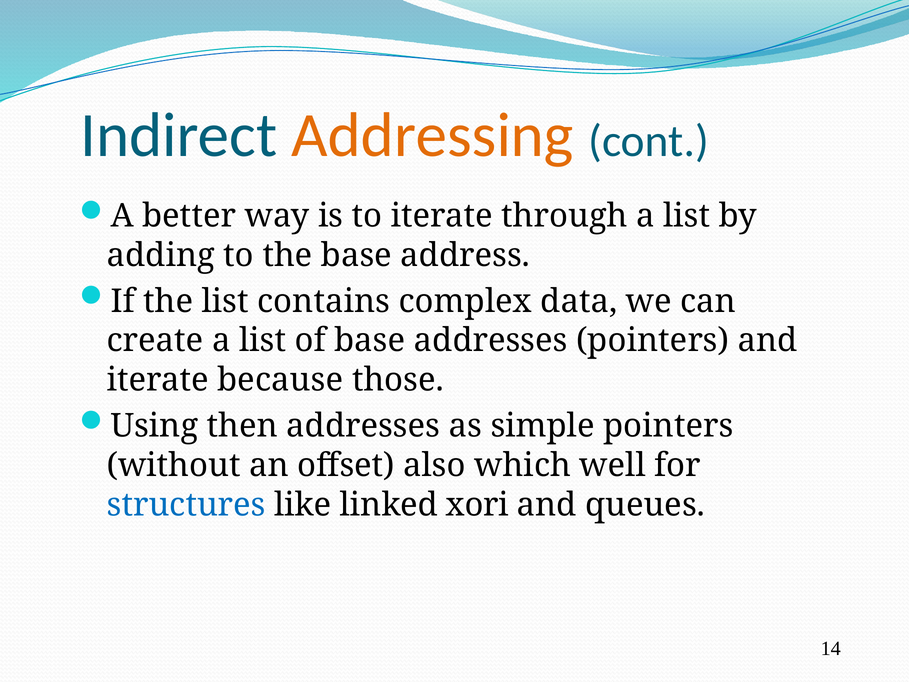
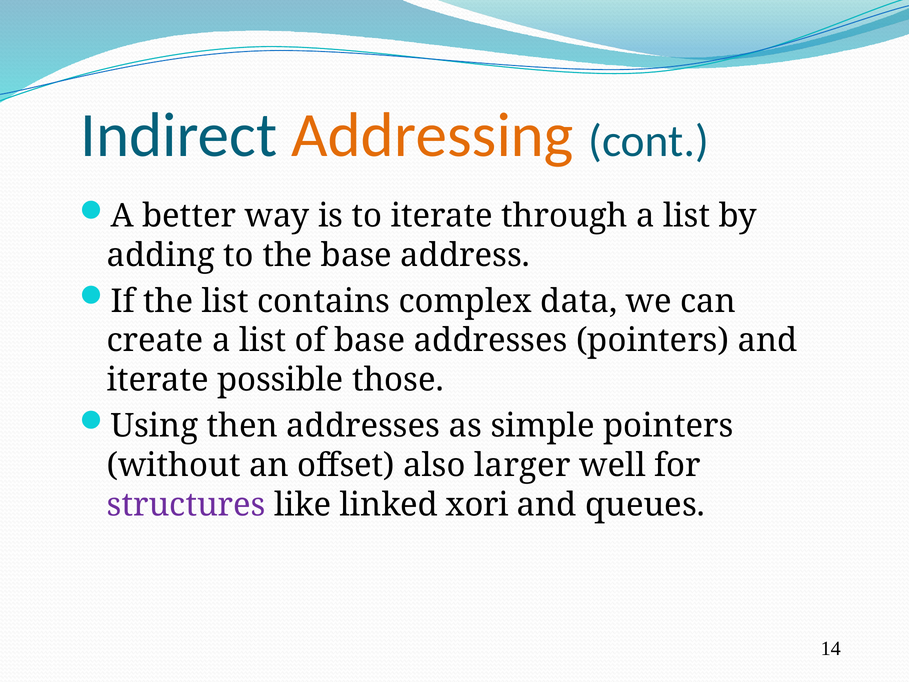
because: because -> possible
which: which -> larger
structures colour: blue -> purple
